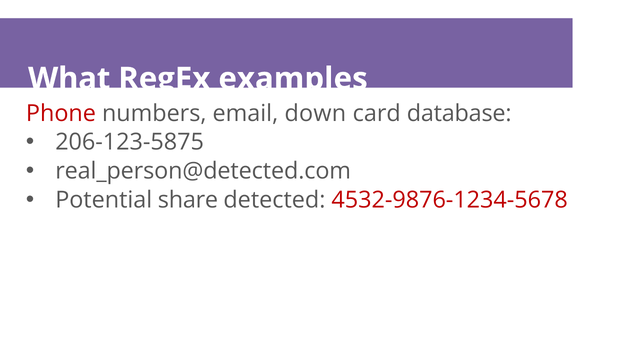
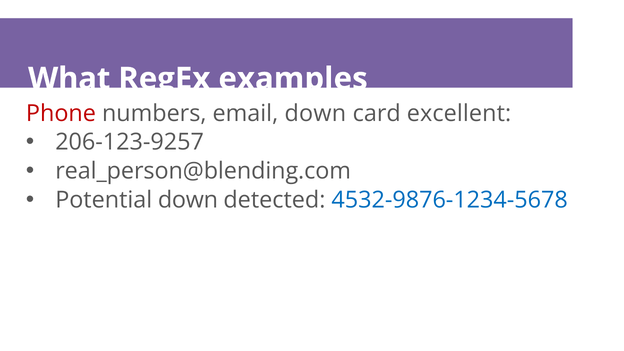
database: database -> excellent
206-123-5875: 206-123-5875 -> 206-123-9257
real_person@detected.com: real_person@detected.com -> real_person@blending.com
Potential share: share -> down
4532-9876-1234-5678 colour: red -> blue
